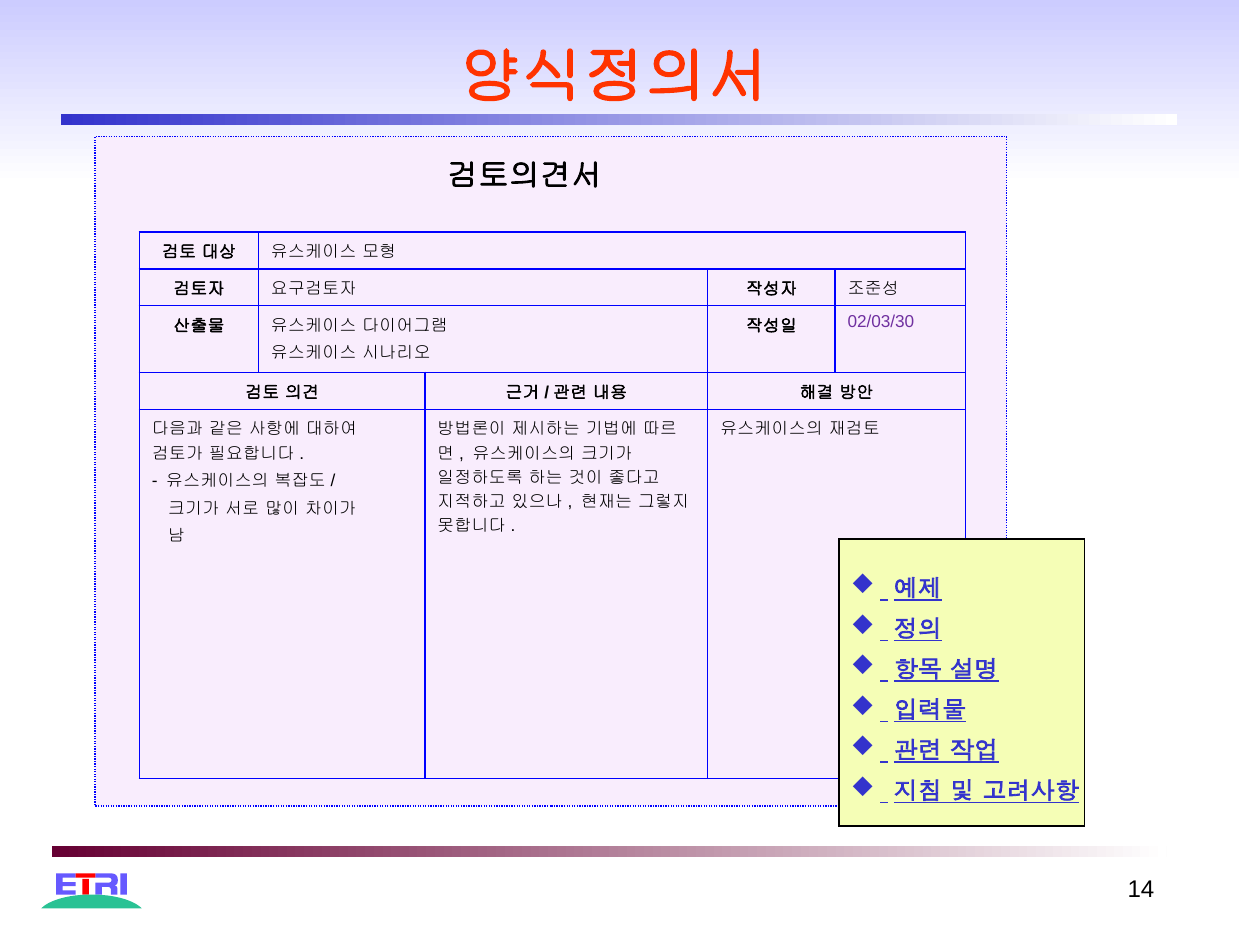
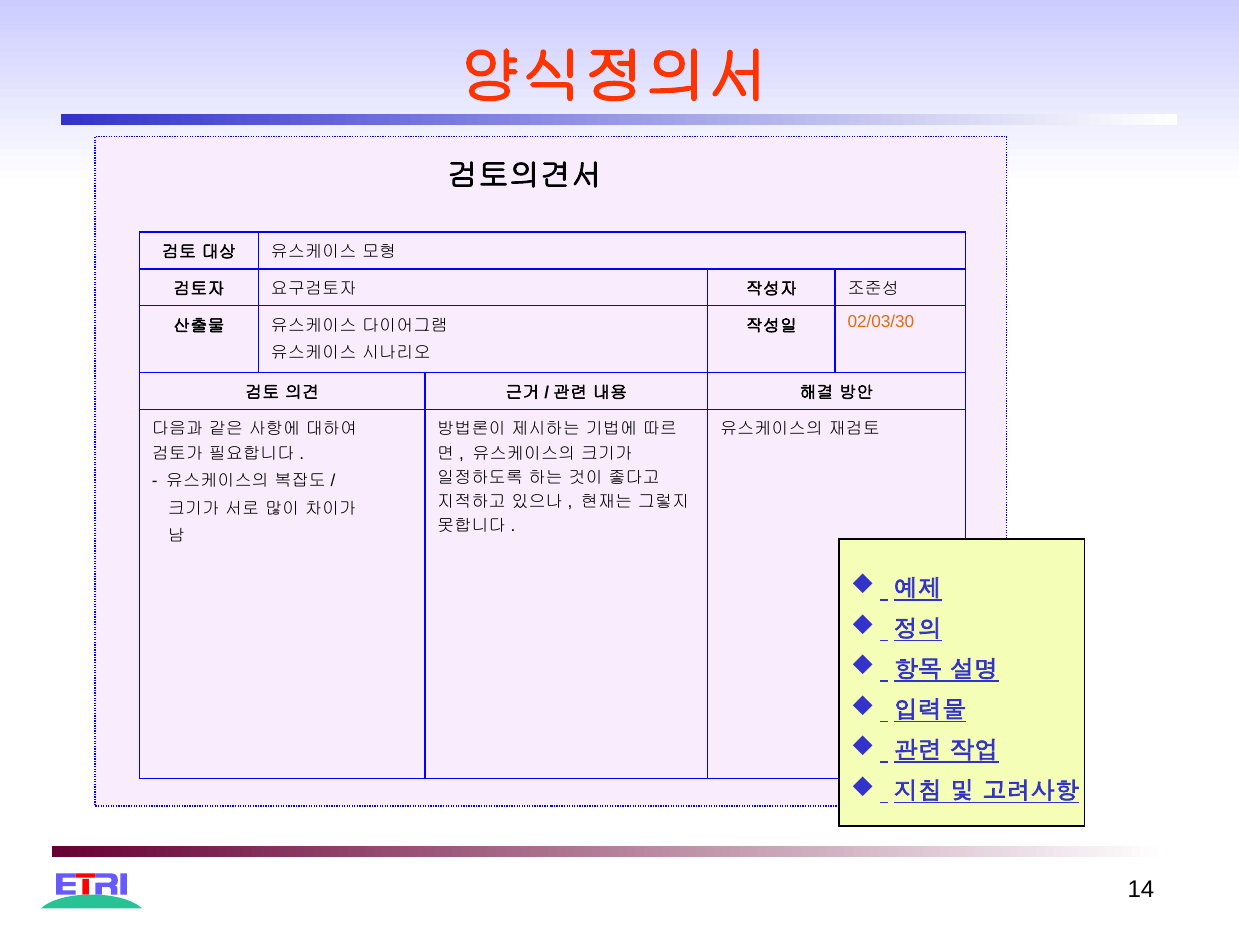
02/03/30 colour: purple -> orange
